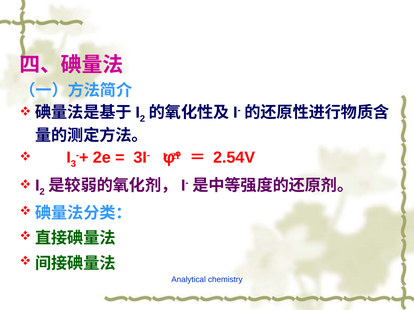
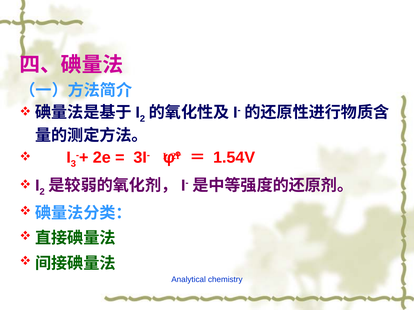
2.54V: 2.54V -> 1.54V
